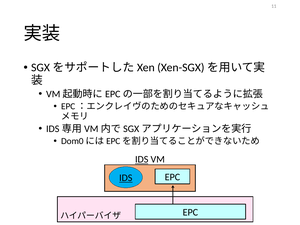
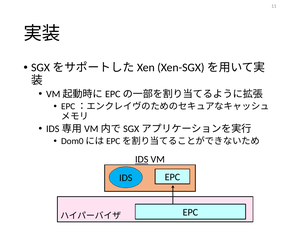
IDS at (126, 178) underline: present -> none
